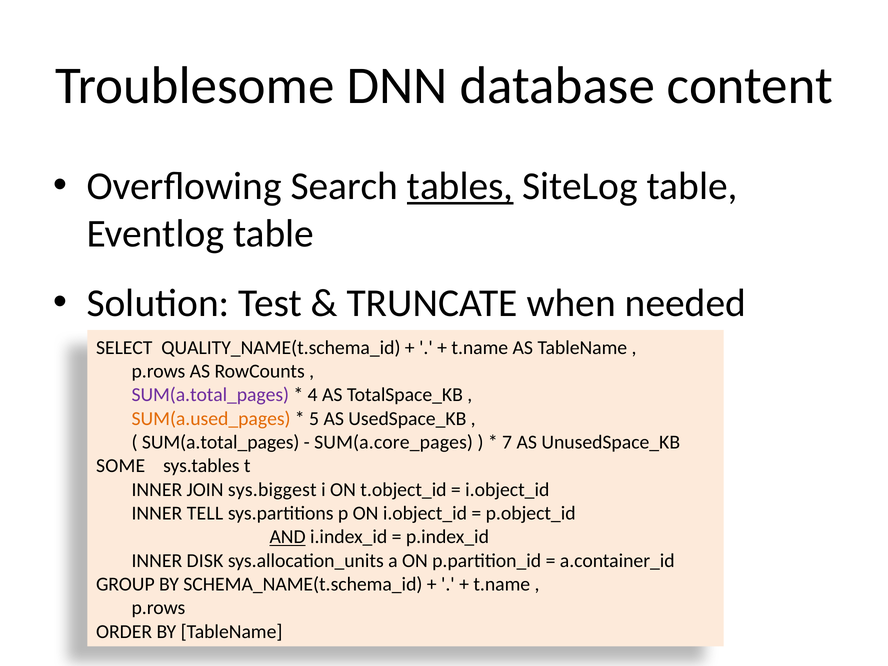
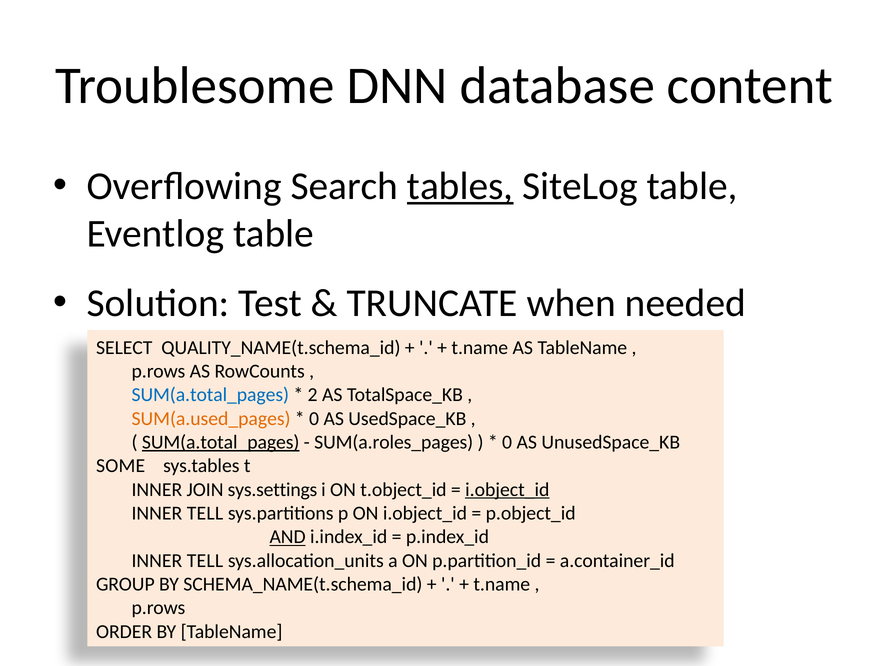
SUM(a.total_pages at (210, 395) colour: purple -> blue
4: 4 -> 2
5 at (314, 419): 5 -> 0
SUM(a.total_pages at (221, 442) underline: none -> present
SUM(a.core_pages: SUM(a.core_pages -> SUM(a.roles_pages
7 at (507, 442): 7 -> 0
sys.biggest: sys.biggest -> sys.settings
i.object_id at (507, 490) underline: none -> present
DISK at (205, 561): DISK -> TELL
